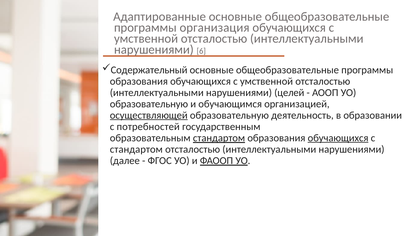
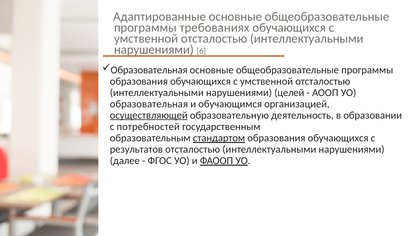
организация: организация -> требованиях
Содержательный at (149, 70): Содержательный -> Образовательная
образовательную at (149, 104): образовательную -> образовательная
обучающихся at (338, 138) underline: present -> none
стандартом at (136, 149): стандартом -> результатов
